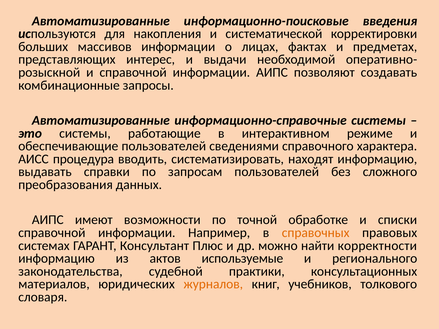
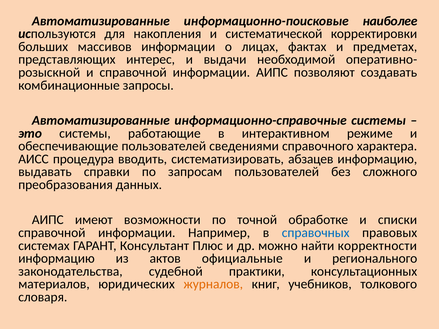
введения: введения -> наиболее
находят: находят -> абзацев
справочных colour: orange -> blue
используемые: используемые -> официальные
